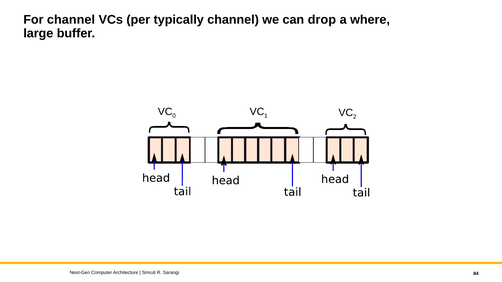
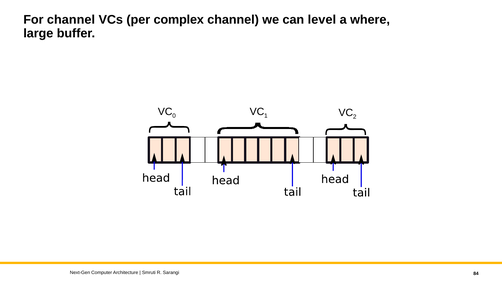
typically: typically -> complex
drop: drop -> level
